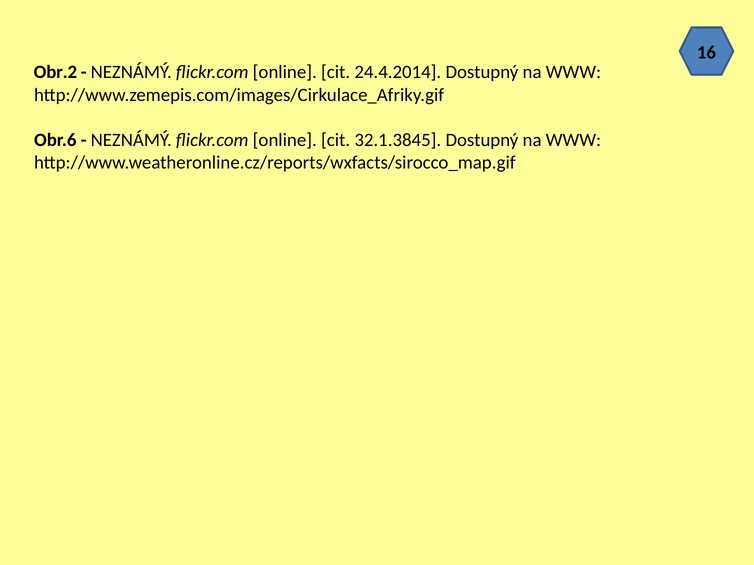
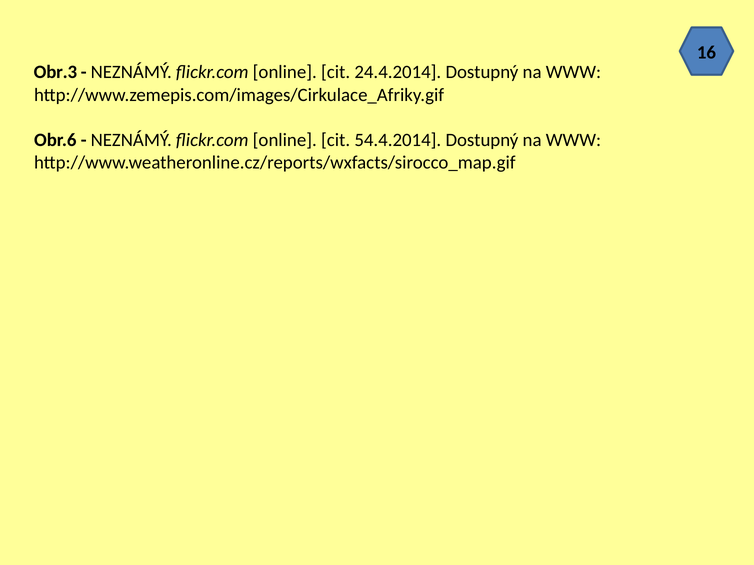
Obr.2: Obr.2 -> Obr.3
32.1.3845: 32.1.3845 -> 54.4.2014
